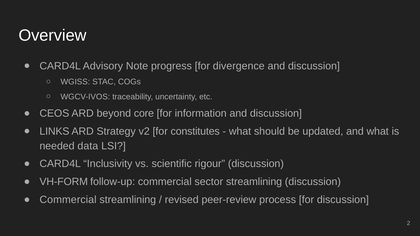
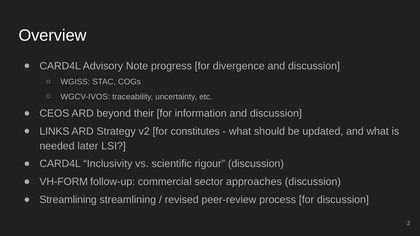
core: core -> their
data: data -> later
sector streamlining: streamlining -> approaches
Commercial at (68, 200): Commercial -> Streamlining
